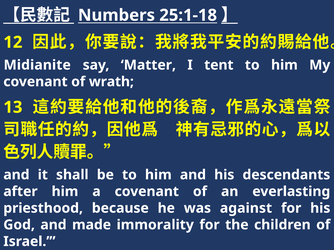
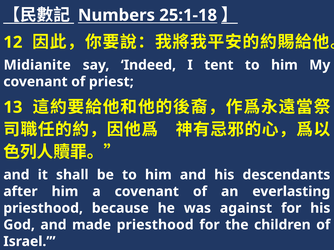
Matter: Matter -> Indeed
wrath: wrath -> priest
made immorality: immorality -> priesthood
